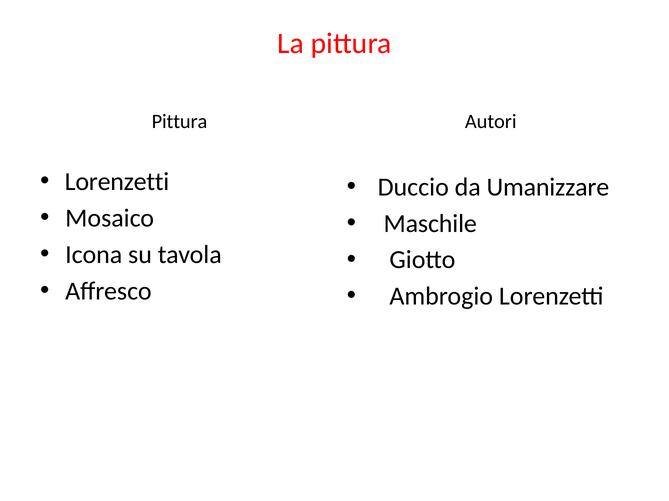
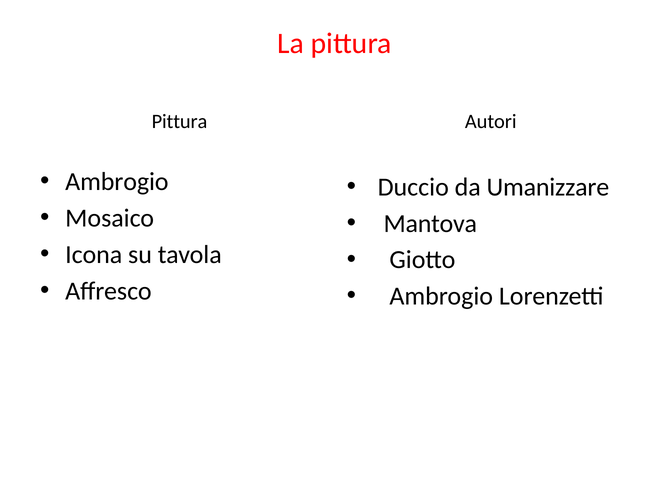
Lorenzetti at (117, 182): Lorenzetti -> Ambrogio
Maschile: Maschile -> Mantova
